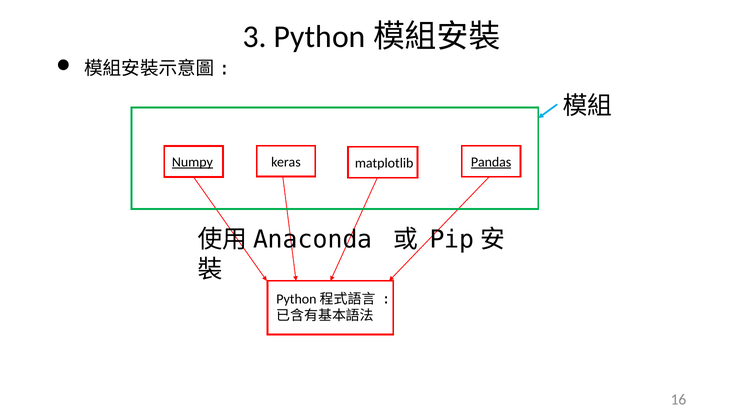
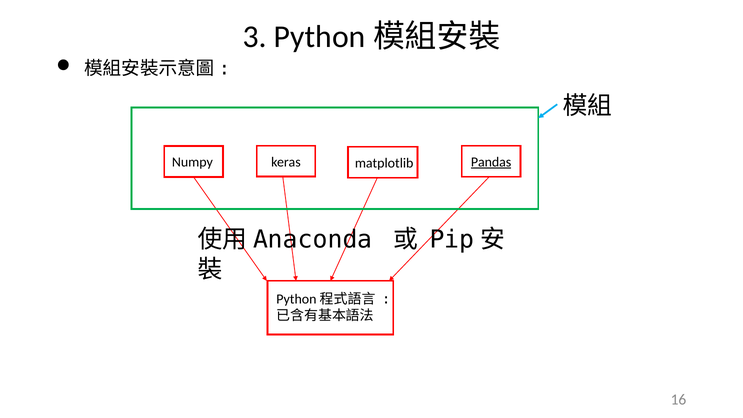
Numpy underline: present -> none
